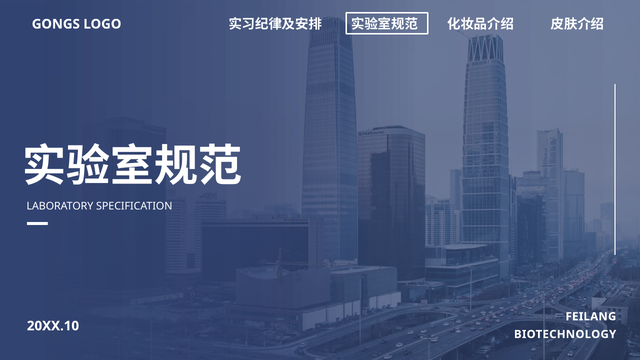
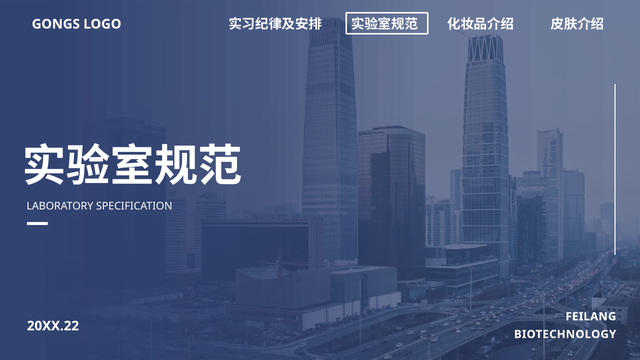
20XX.10: 20XX.10 -> 20XX.22
